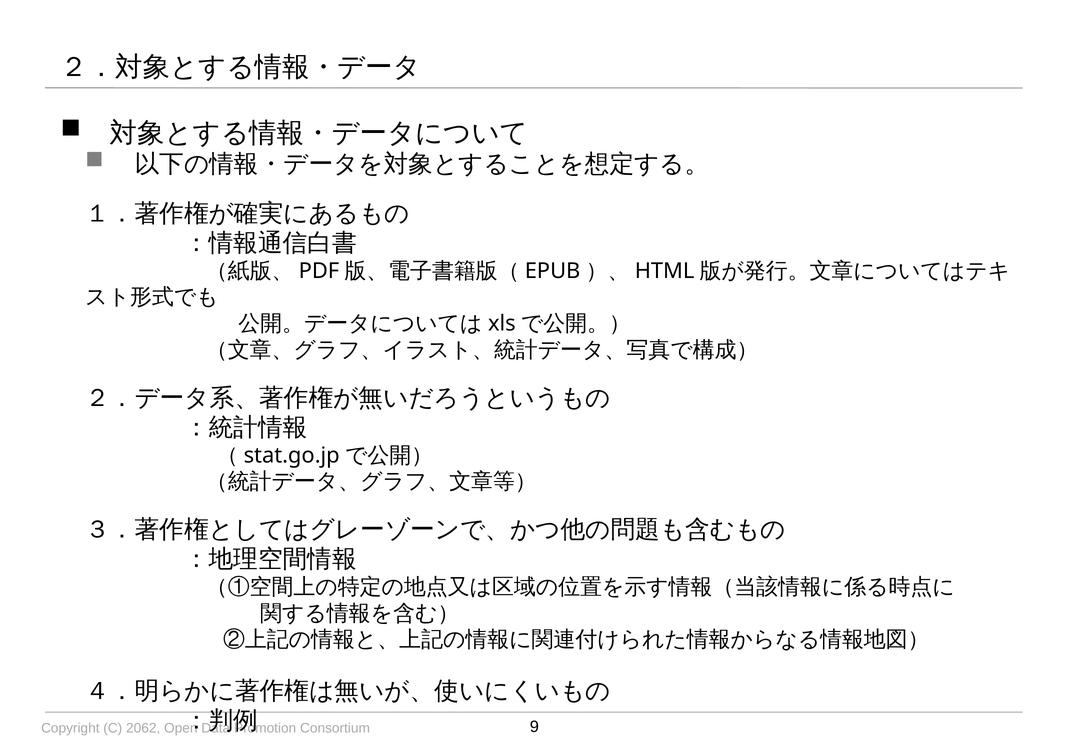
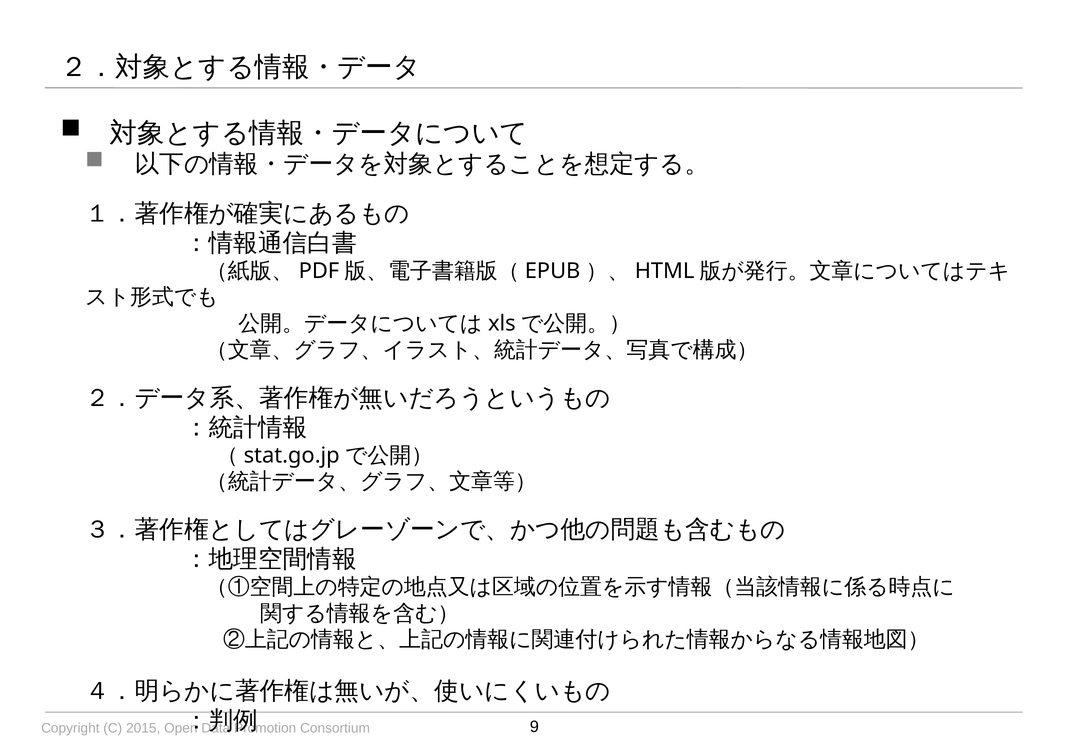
2062: 2062 -> 2015
